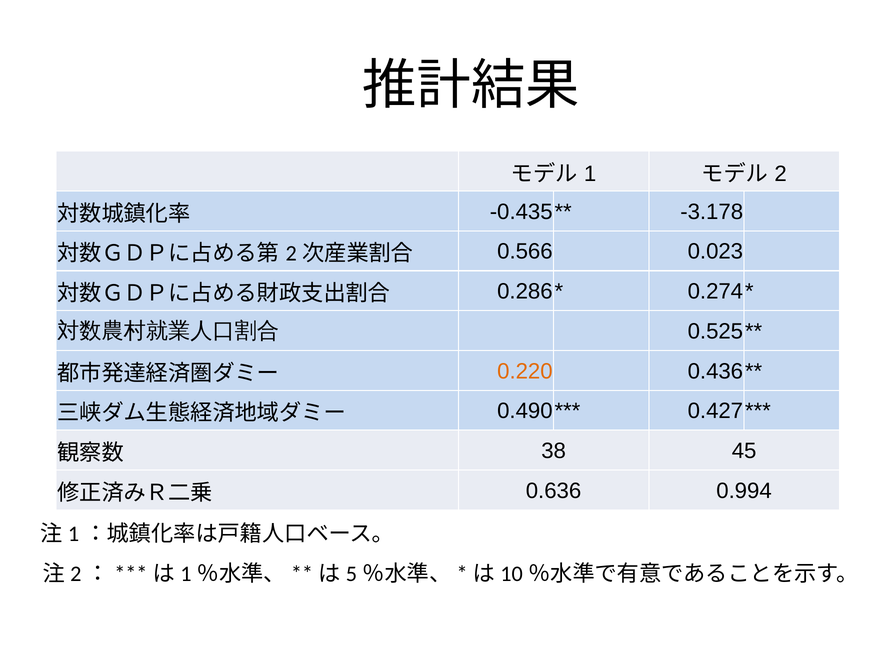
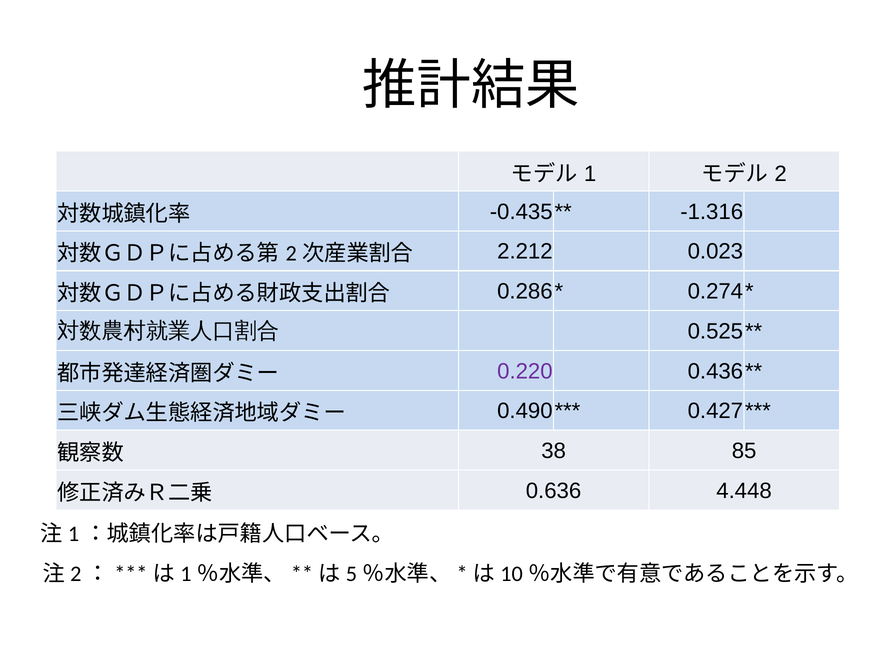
-3.178: -3.178 -> -1.316
0.566: 0.566 -> 2.212
0.220 colour: orange -> purple
45: 45 -> 85
0.994: 0.994 -> 4.448
